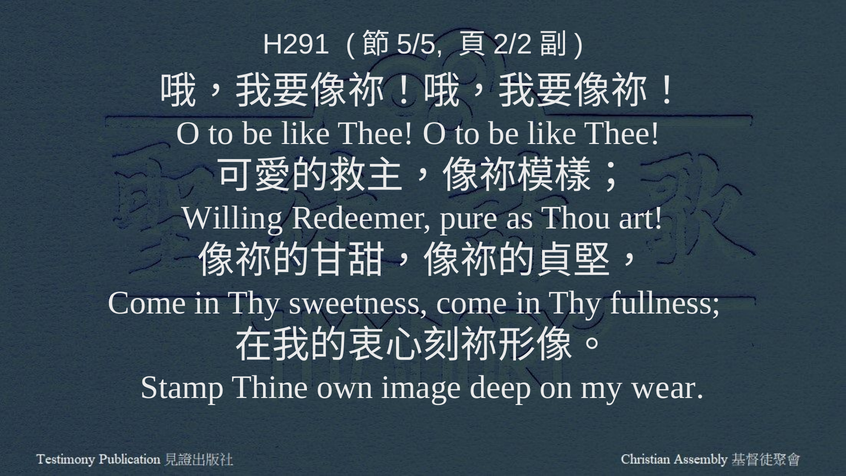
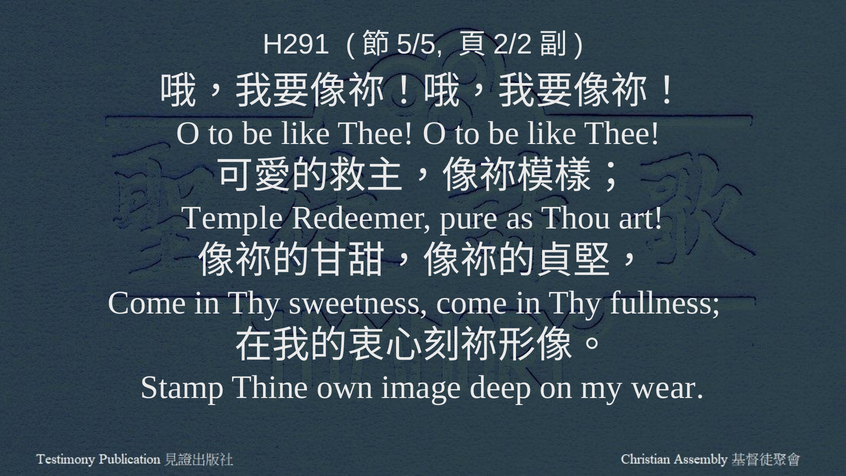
Willing: Willing -> Temple
